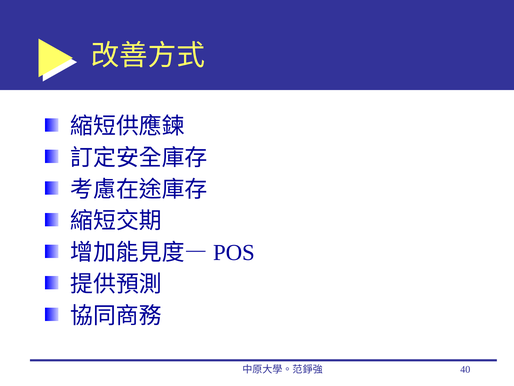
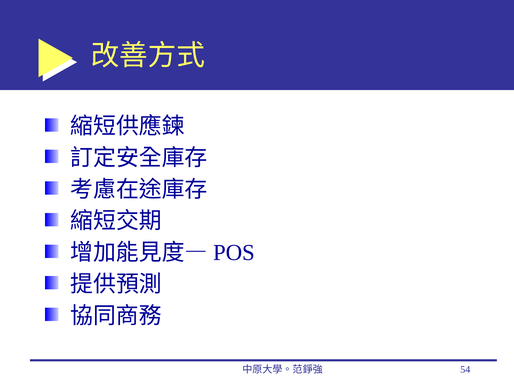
40: 40 -> 54
